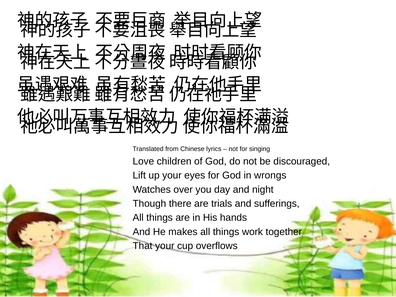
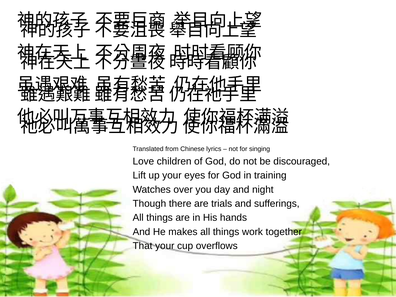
wrongs: wrongs -> training
